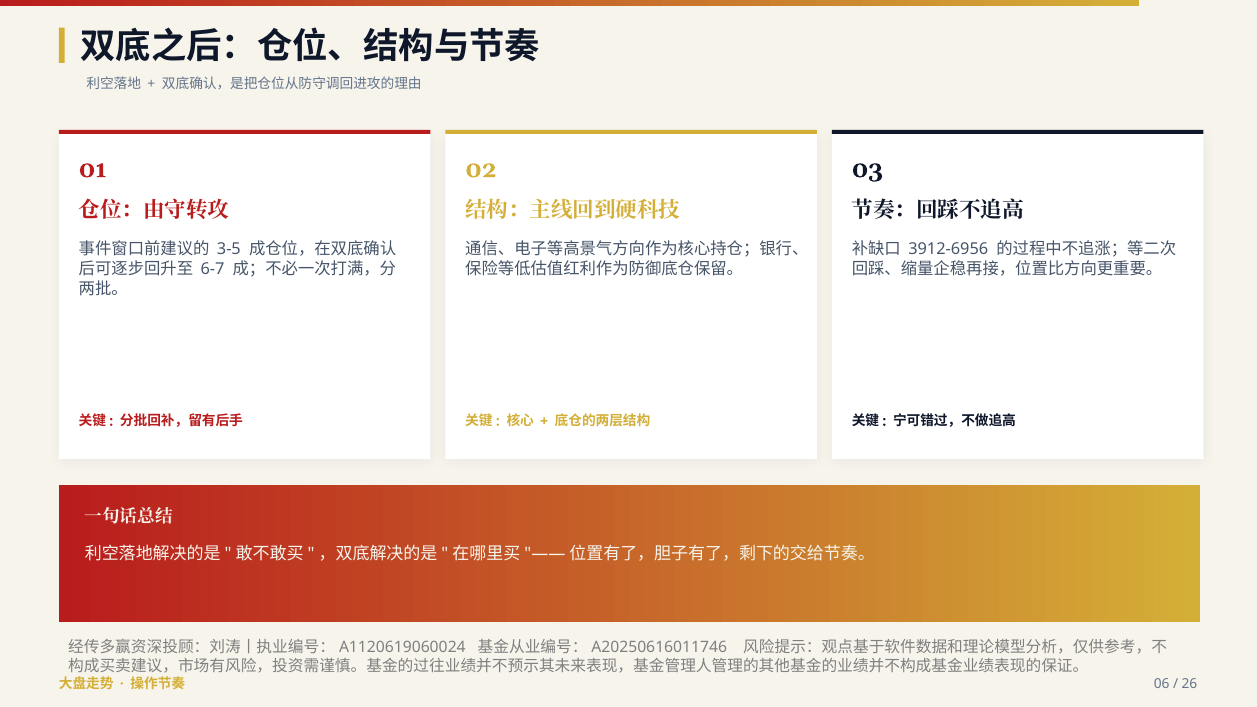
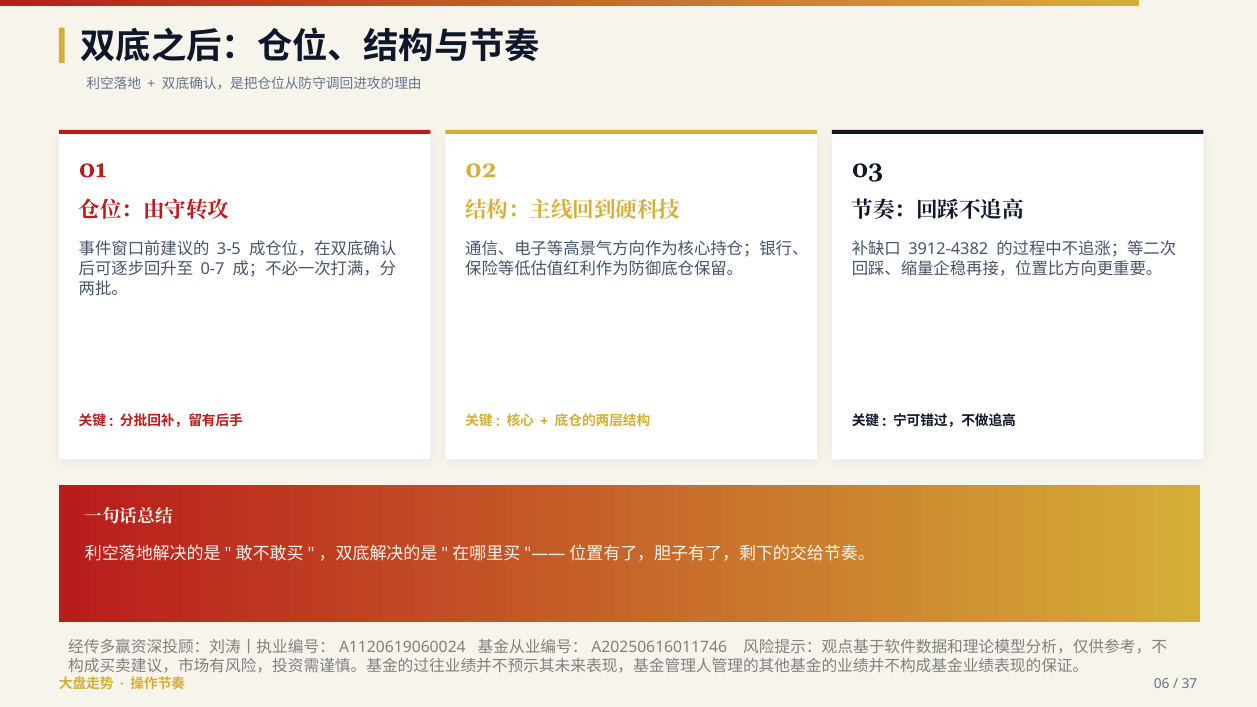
3912-6956: 3912-6956 -> 3912-4382
6-7: 6-7 -> 0-7
26: 26 -> 37
